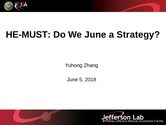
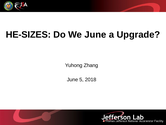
HE-MUST: HE-MUST -> HE-SIZES
Strategy: Strategy -> Upgrade
